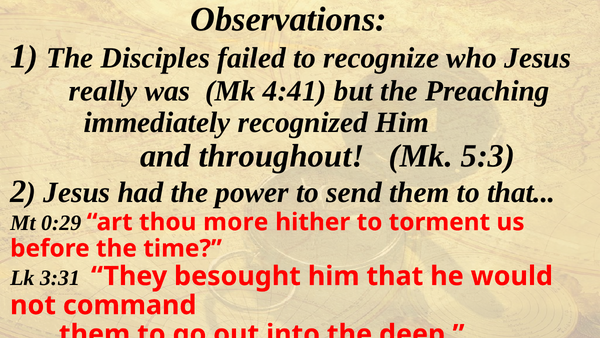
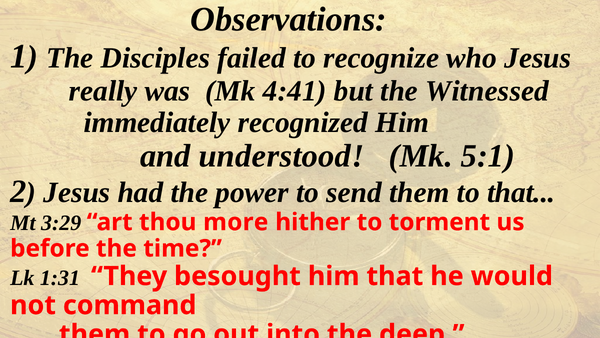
Preaching: Preaching -> Witnessed
throughout: throughout -> understood
5:3: 5:3 -> 5:1
0:29: 0:29 -> 3:29
3:31: 3:31 -> 1:31
